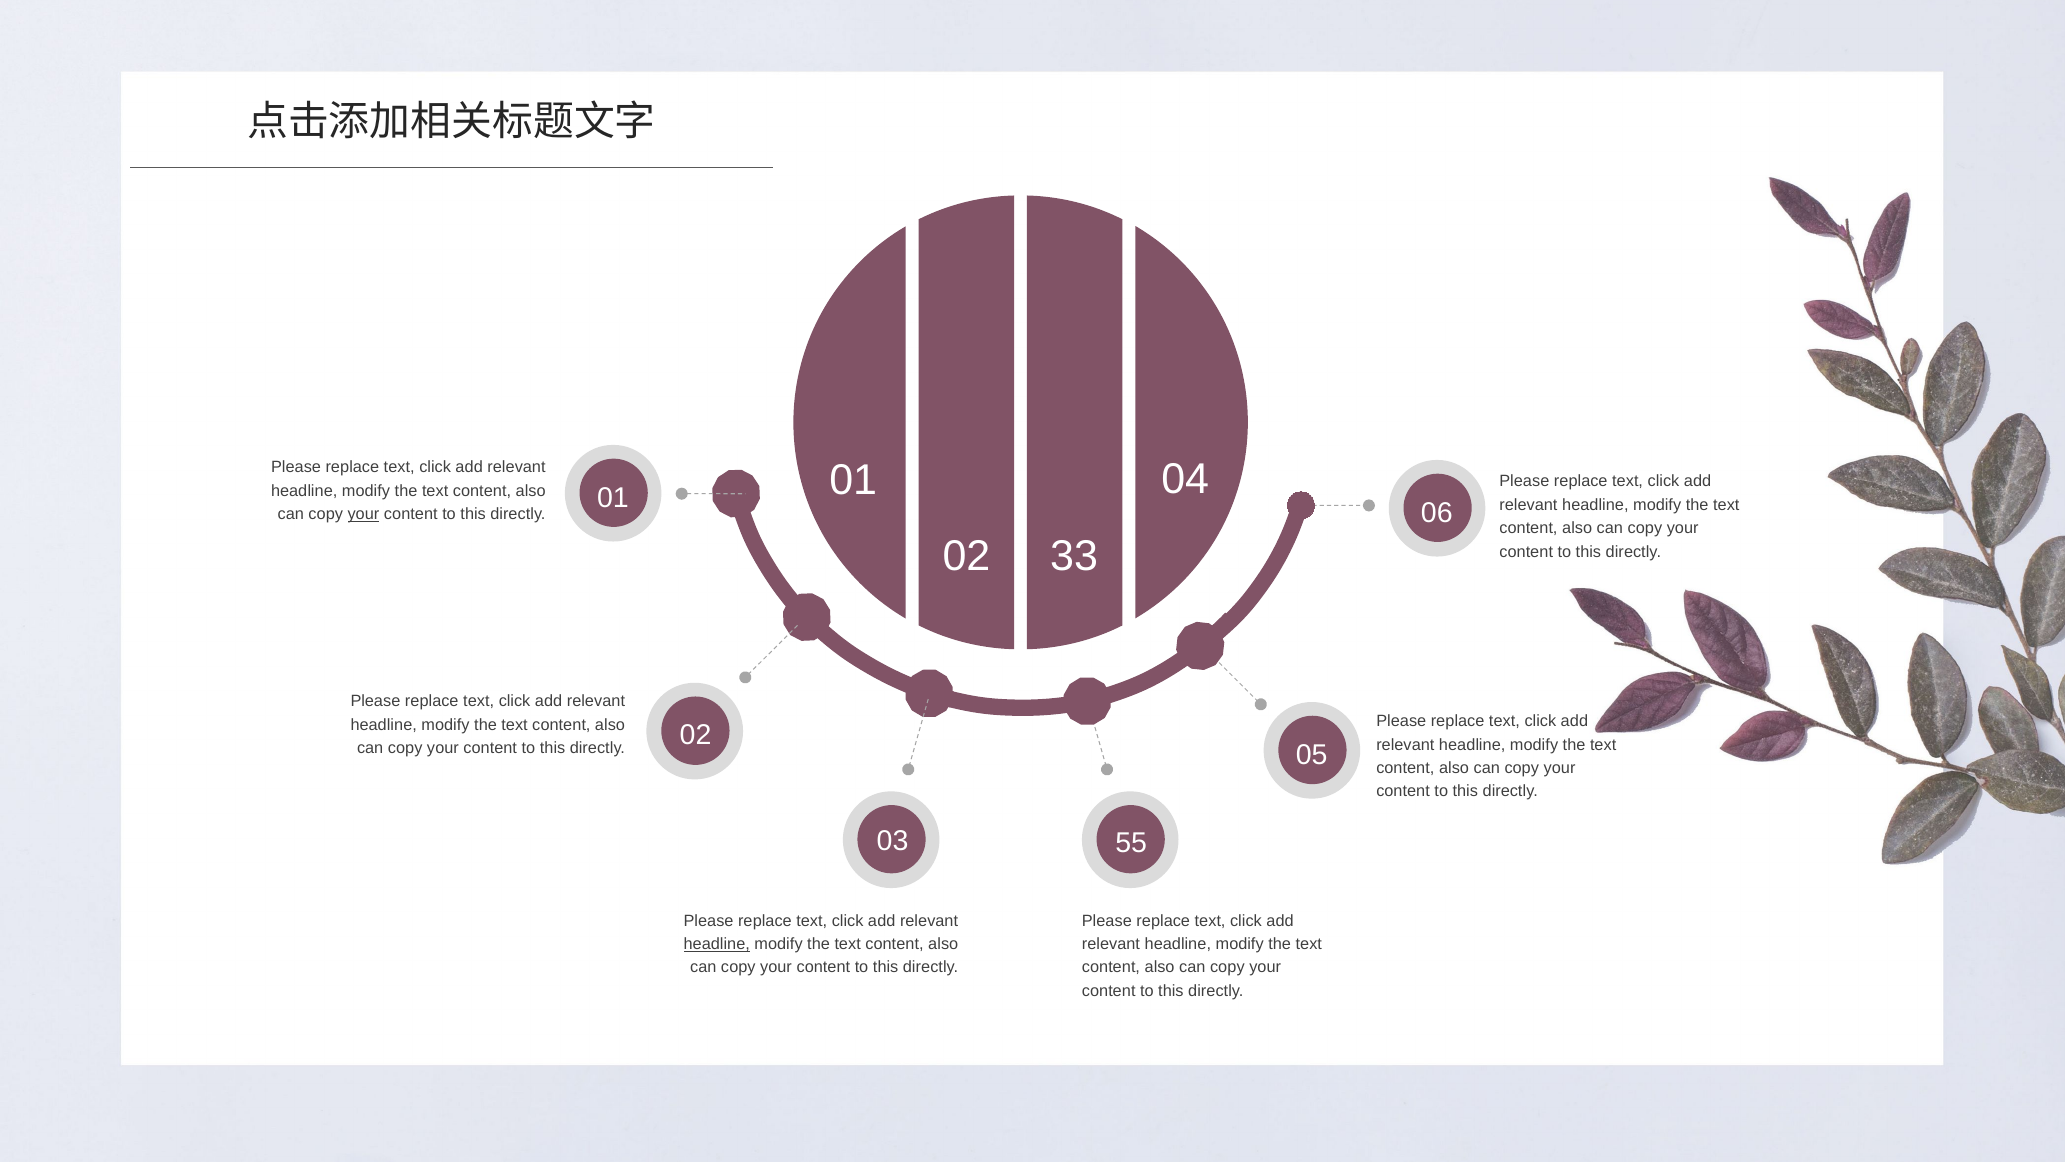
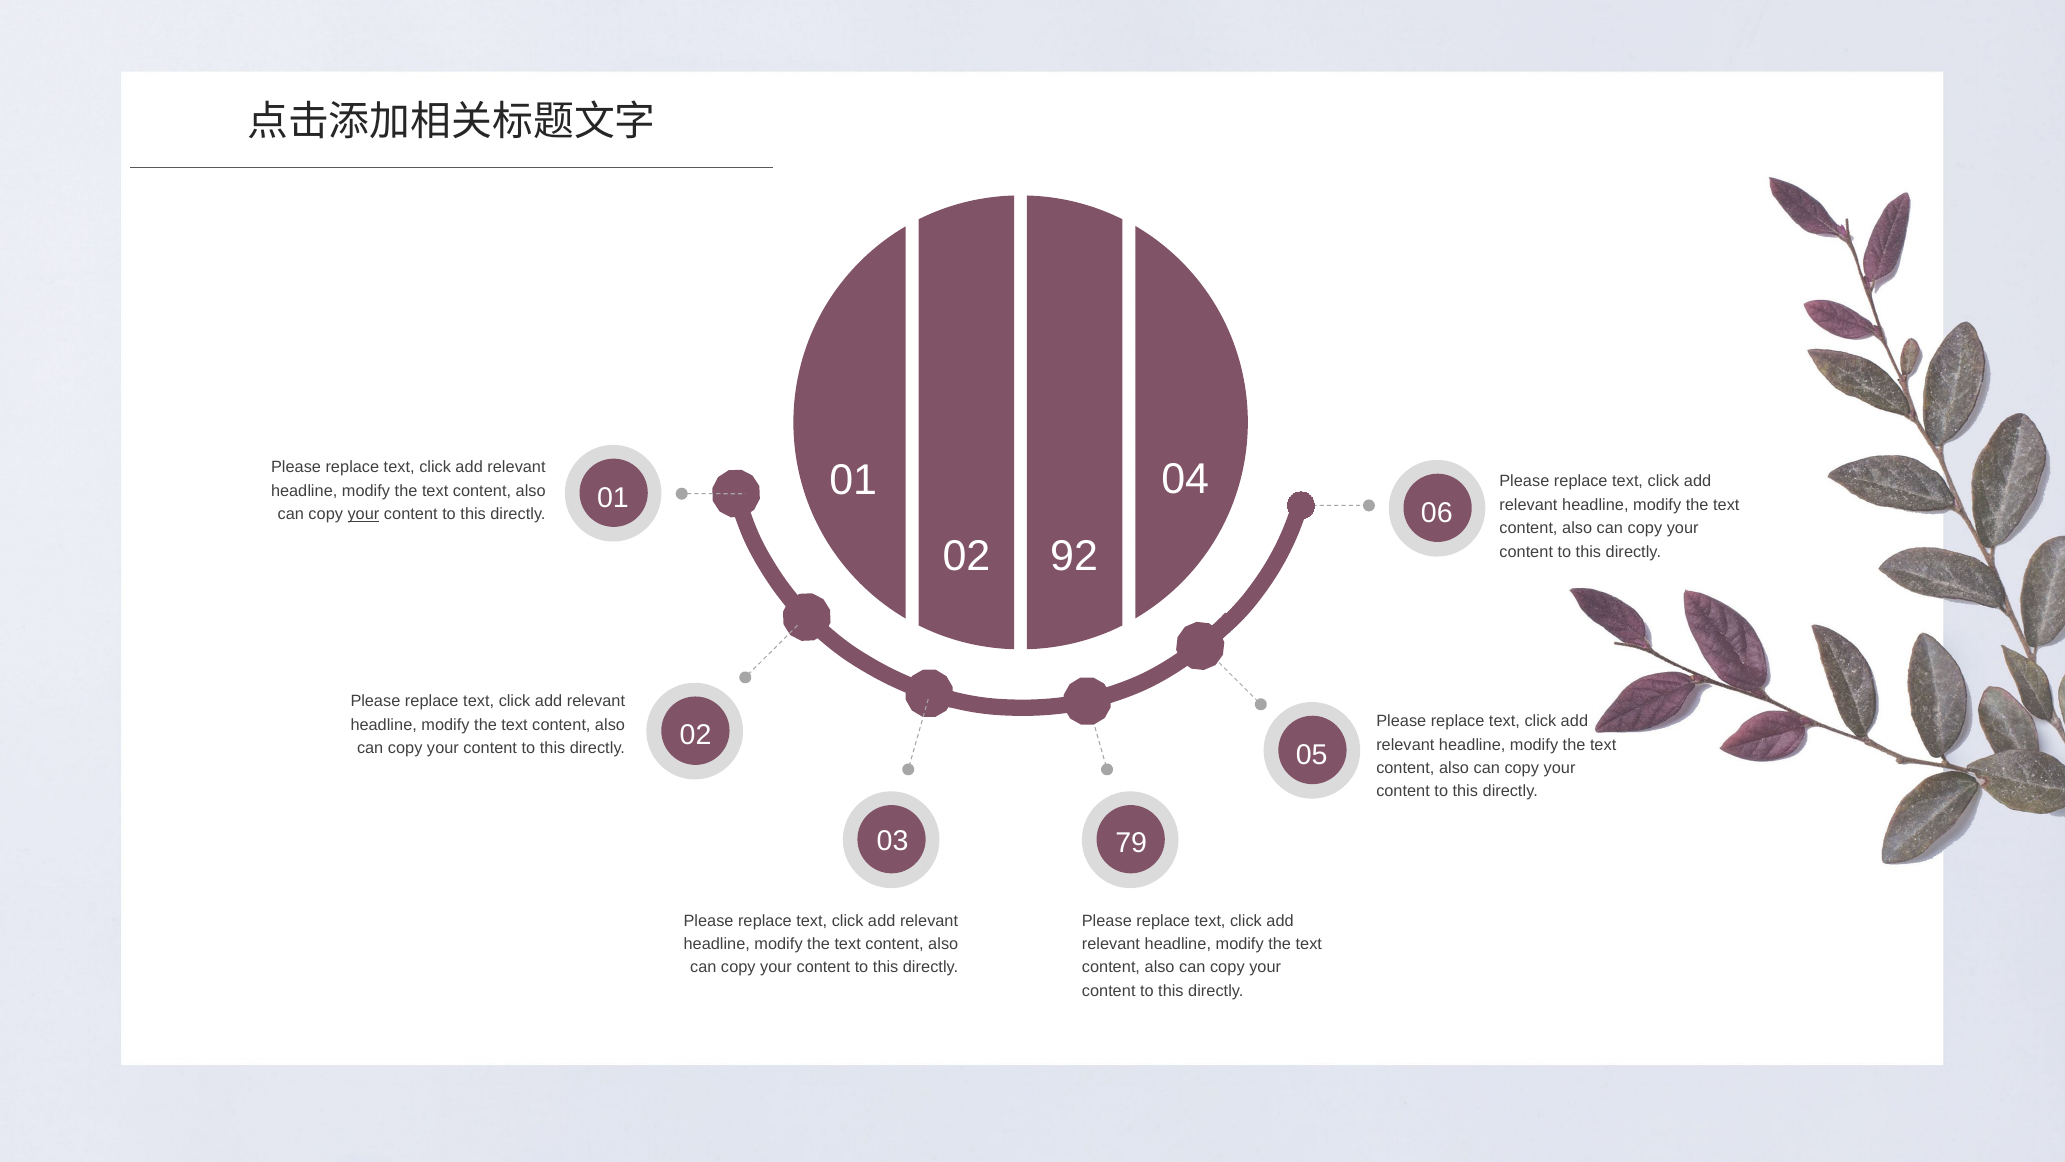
33: 33 -> 92
55: 55 -> 79
headline at (717, 944) underline: present -> none
